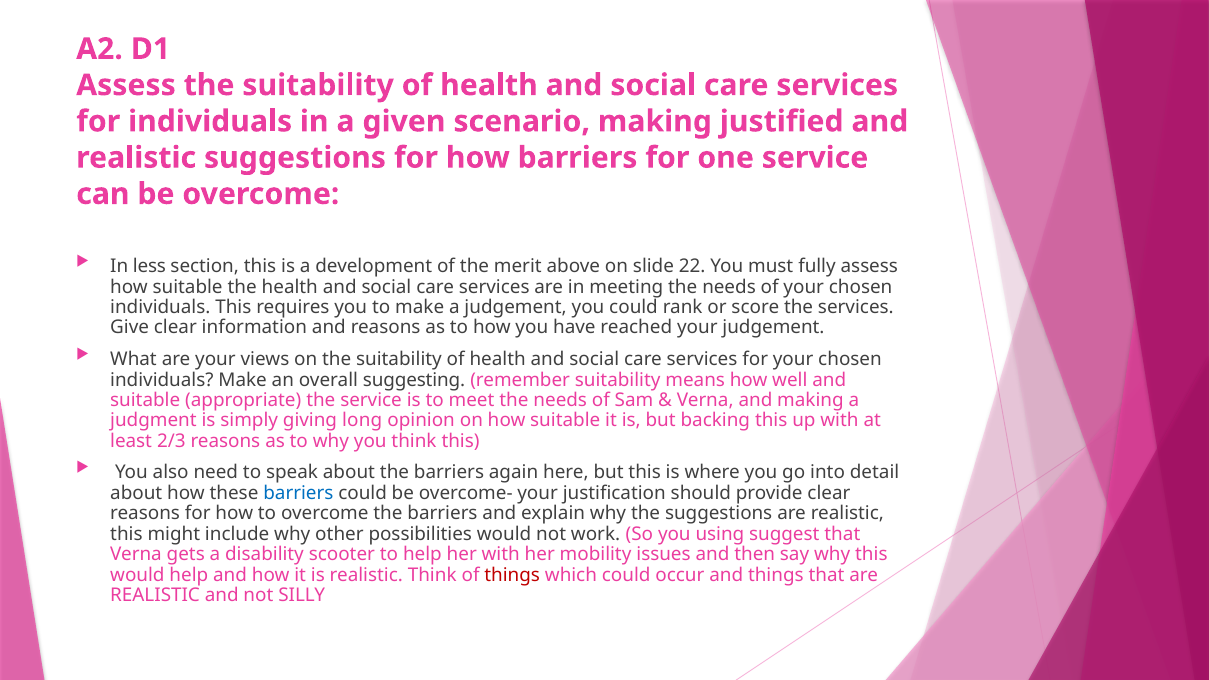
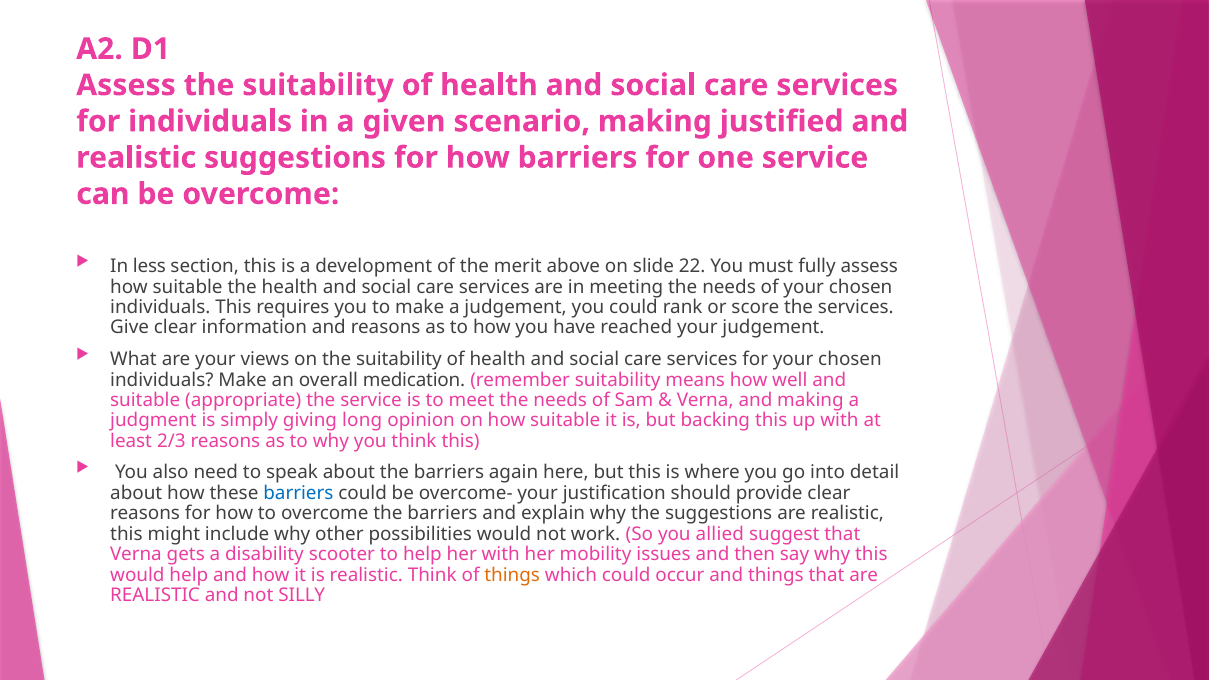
suggesting: suggesting -> medication
using: using -> allied
things at (512, 575) colour: red -> orange
